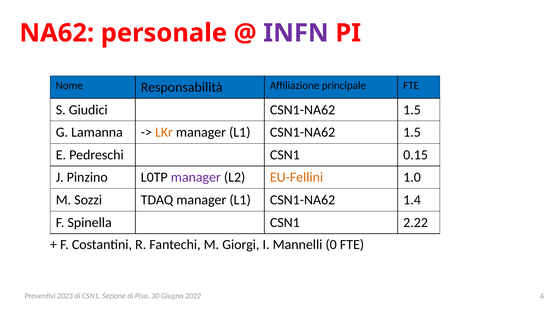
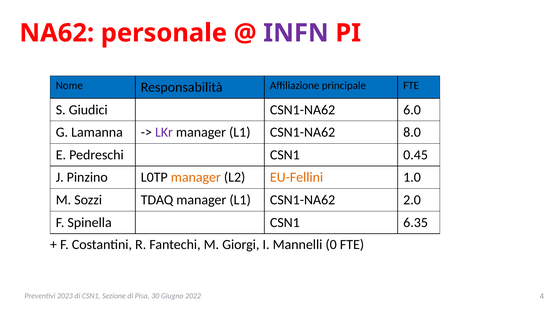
Giudici CSN1-NA62 1.5: 1.5 -> 6.0
LKr colour: orange -> purple
L1 CSN1-NA62 1.5: 1.5 -> 8.0
0.15: 0.15 -> 0.45
manager at (196, 178) colour: purple -> orange
1.4: 1.4 -> 2.0
2.22: 2.22 -> 6.35
